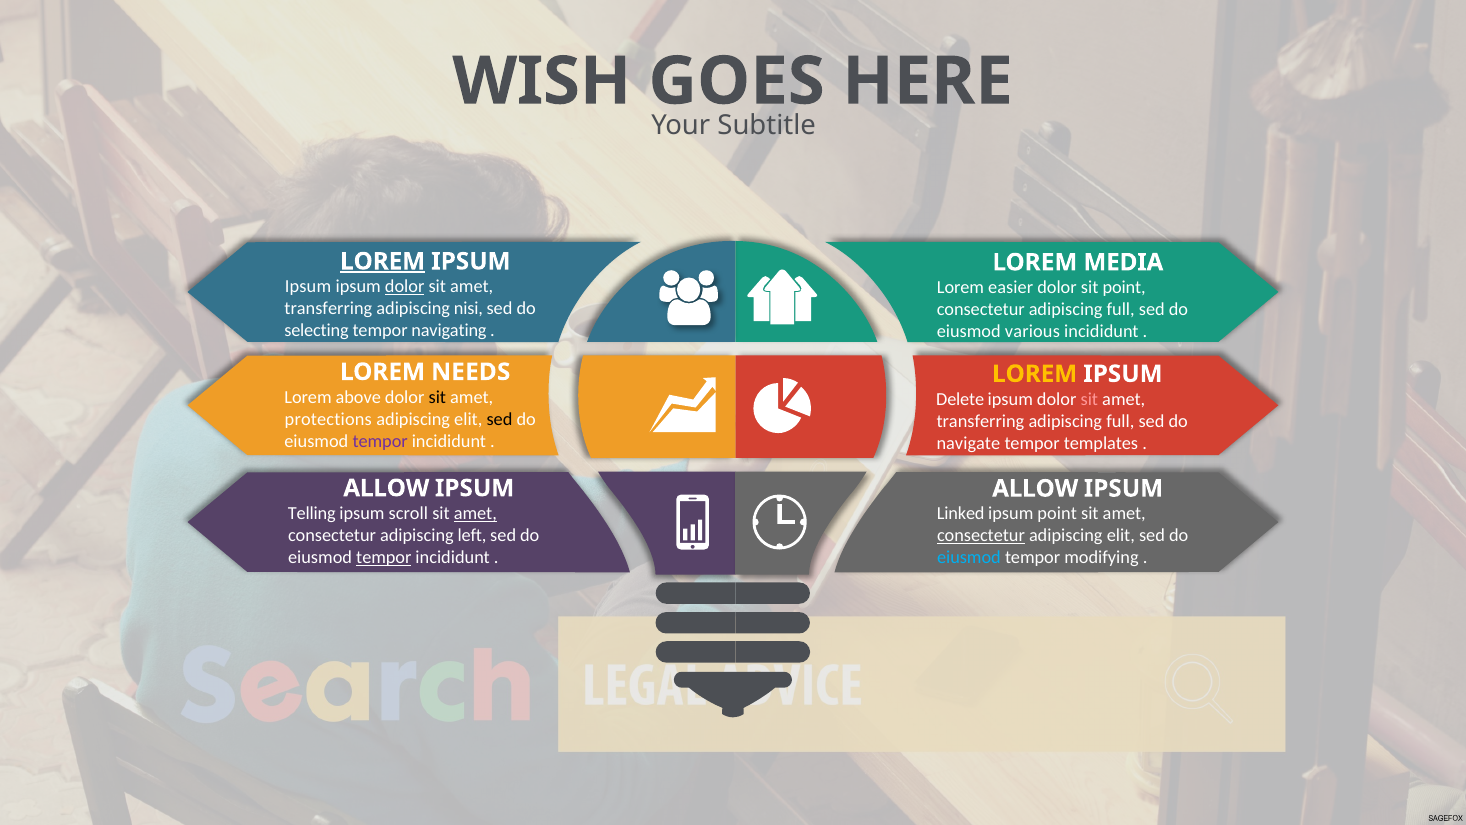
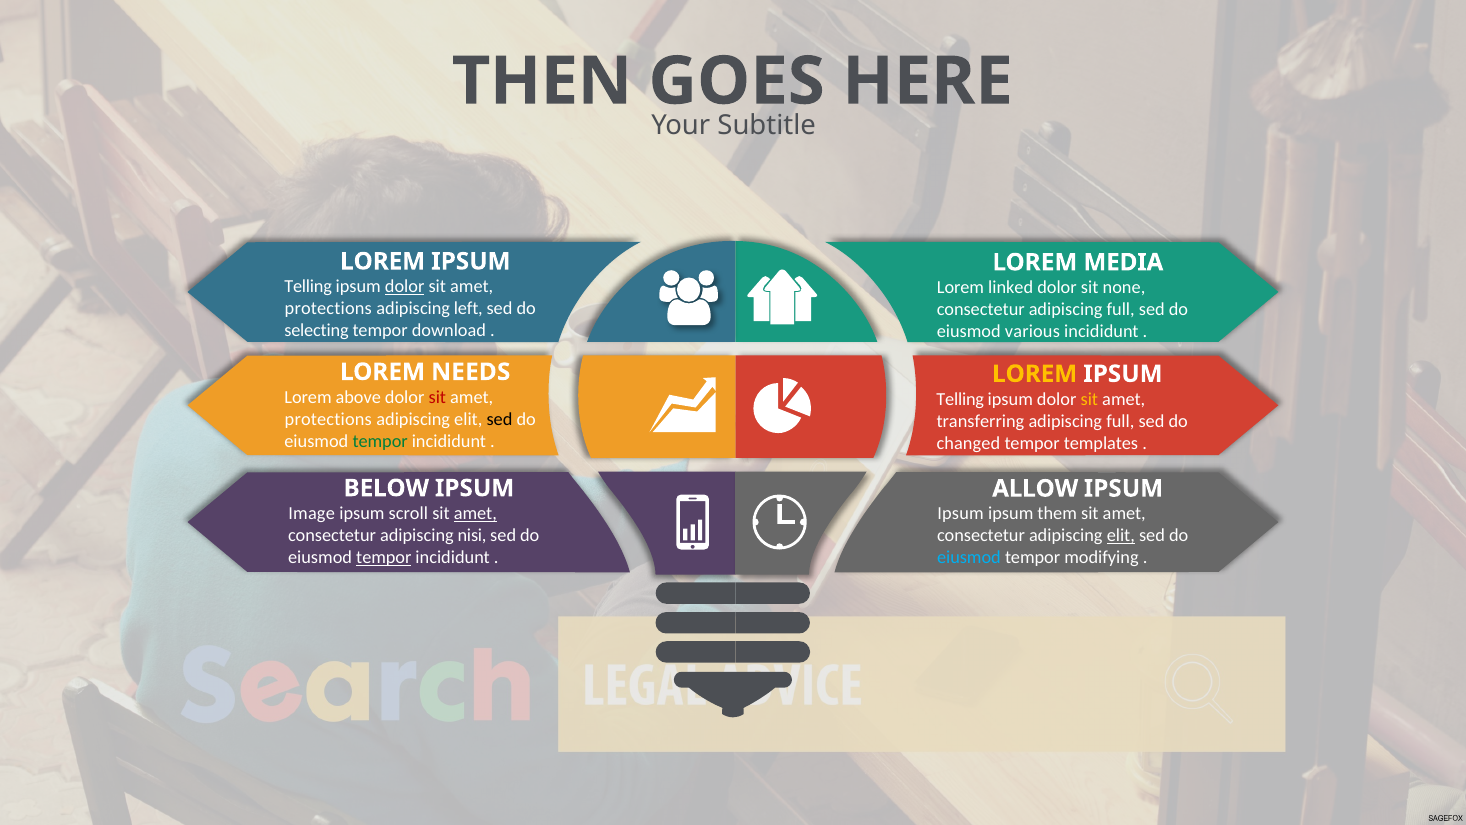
WISH: WISH -> THEN
LOREM at (383, 261) underline: present -> none
Ipsum at (308, 287): Ipsum -> Telling
easier: easier -> linked
sit point: point -> none
transferring at (328, 309): transferring -> protections
nisi: nisi -> left
navigating: navigating -> download
sit at (437, 397) colour: black -> red
Delete at (960, 399): Delete -> Telling
sit at (1089, 399) colour: pink -> yellow
tempor at (380, 441) colour: purple -> green
navigate: navigate -> changed
ALLOW at (386, 488): ALLOW -> BELOW
Telling: Telling -> Image
Linked at (961, 514): Linked -> Ipsum
ipsum point: point -> them
left: left -> nisi
consectetur at (981, 536) underline: present -> none
elit at (1121, 536) underline: none -> present
